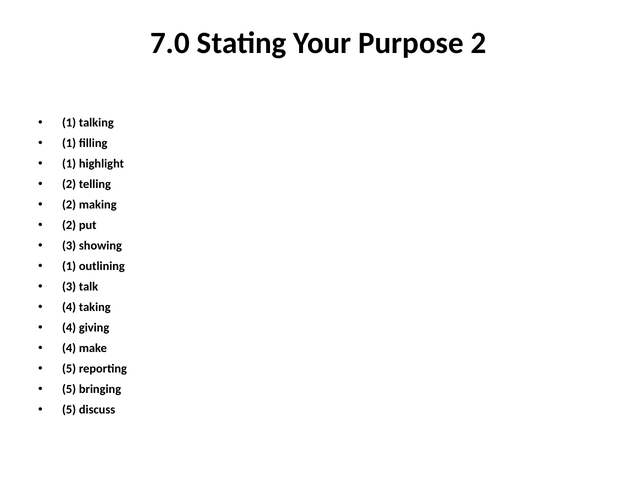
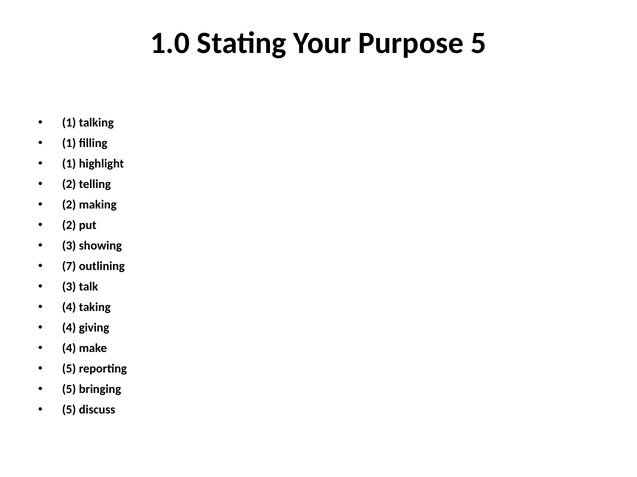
7.0: 7.0 -> 1.0
Purpose 2: 2 -> 5
1 at (69, 267): 1 -> 7
